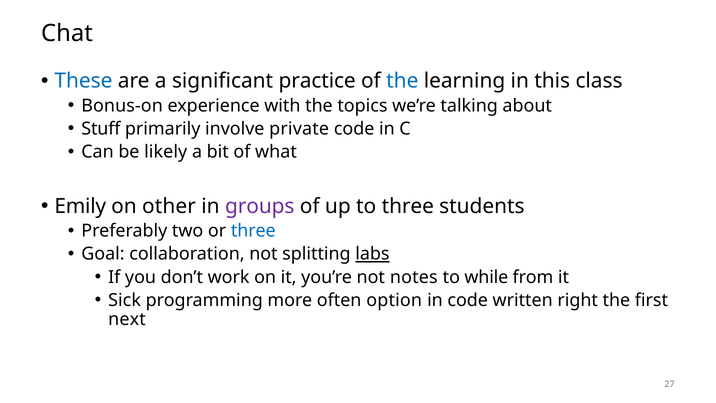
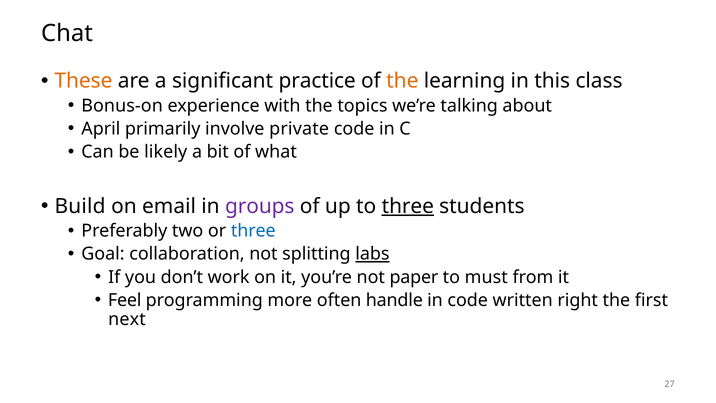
These colour: blue -> orange
the at (402, 81) colour: blue -> orange
Stuff: Stuff -> April
Emily: Emily -> Build
other: other -> email
three at (408, 206) underline: none -> present
notes: notes -> paper
while: while -> must
Sick: Sick -> Feel
option: option -> handle
